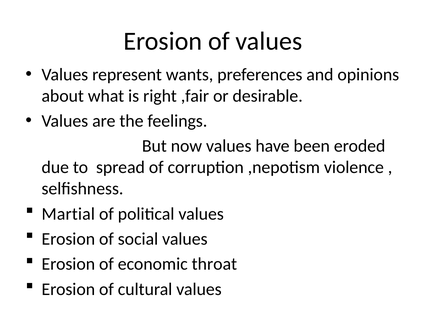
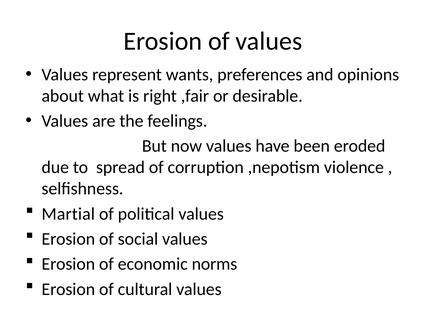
throat: throat -> norms
